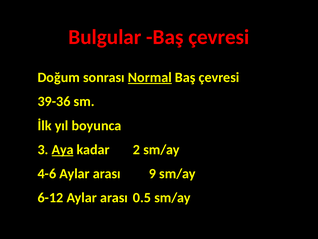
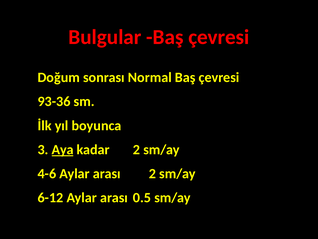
Normal underline: present -> none
39-36: 39-36 -> 93-36
arası 9: 9 -> 2
